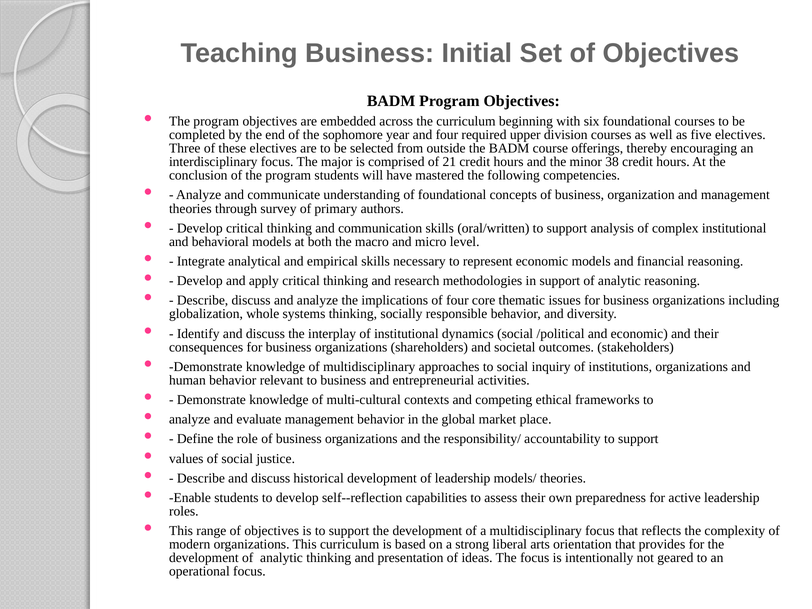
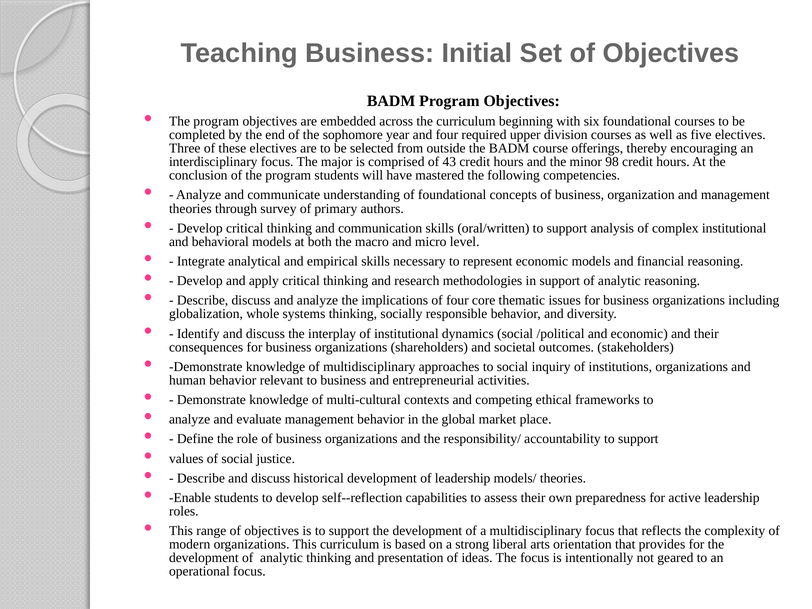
21: 21 -> 43
38: 38 -> 98
